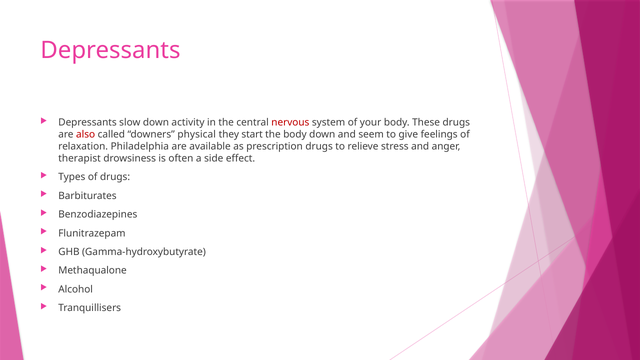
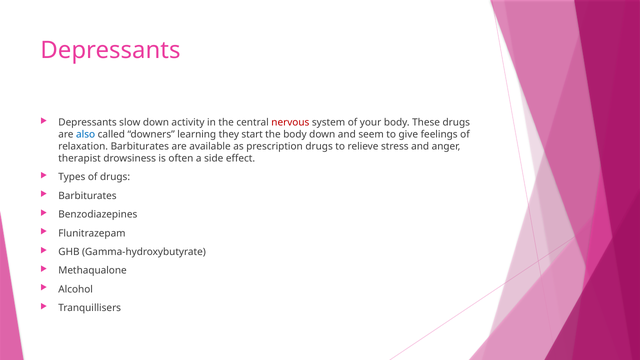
also colour: red -> blue
physical: physical -> learning
relaxation Philadelphia: Philadelphia -> Barbiturates
